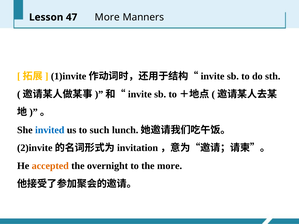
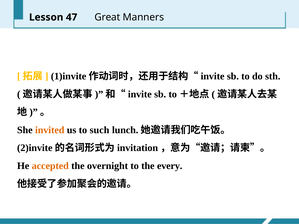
47 More: More -> Great
invited colour: blue -> orange
the more: more -> every
